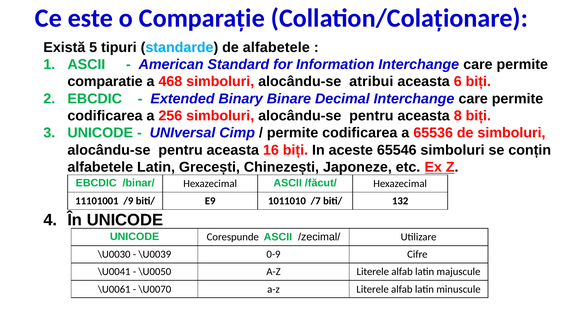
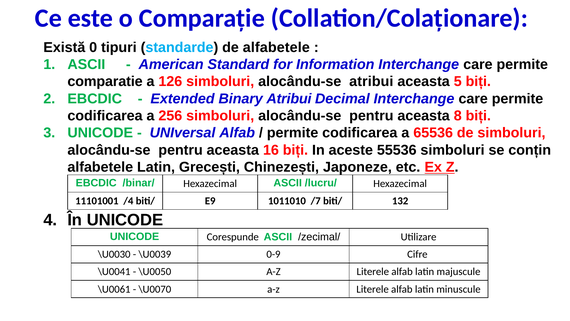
5: 5 -> 0
468: 468 -> 126
6: 6 -> 5
Binary Binare: Binare -> Atribui
UNIversal Cimp: Cimp -> Alfab
65546: 65546 -> 55536
/făcut/: /făcut/ -> /lucru/
/9: /9 -> /4
